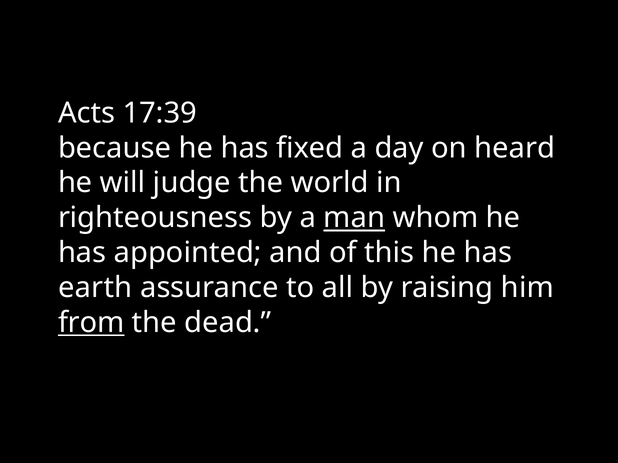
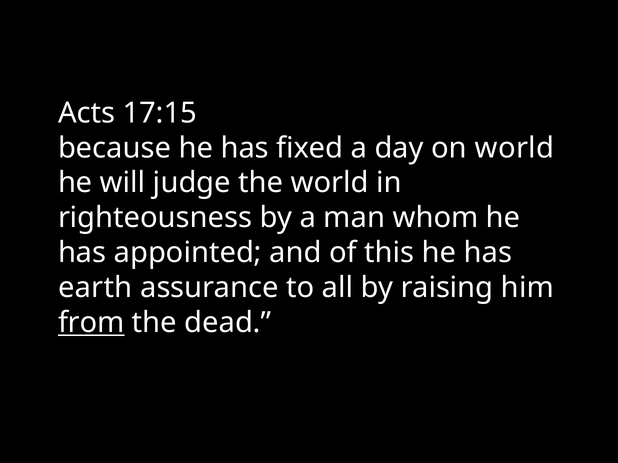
17:39: 17:39 -> 17:15
on heard: heard -> world
man underline: present -> none
